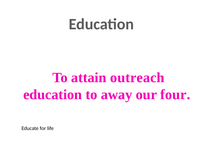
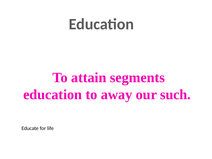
outreach: outreach -> segments
four: four -> such
